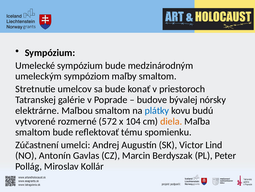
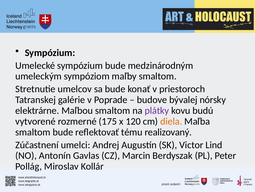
plátky colour: blue -> purple
572: 572 -> 175
104: 104 -> 120
spomienku: spomienku -> realizovaný
